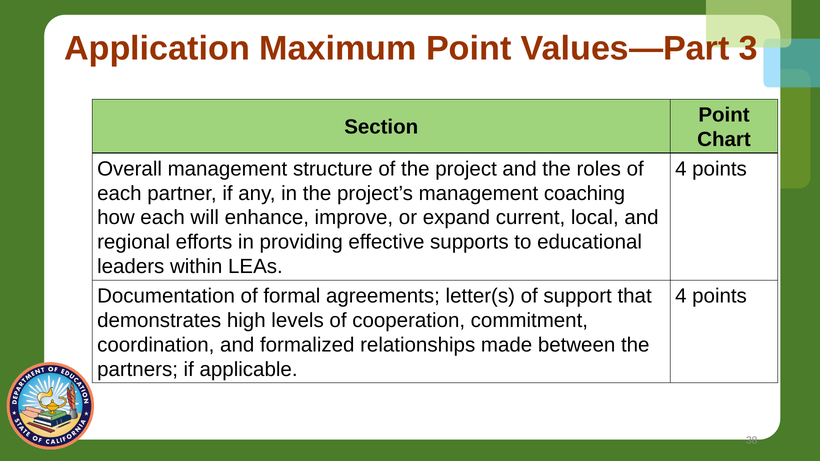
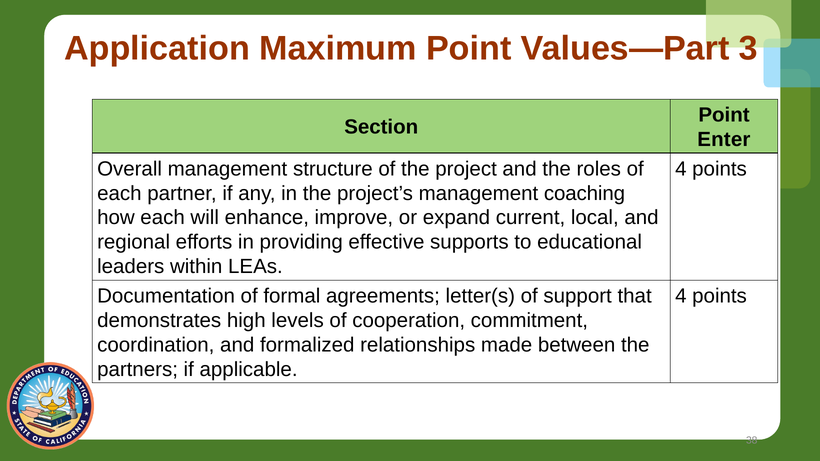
Chart: Chart -> Enter
